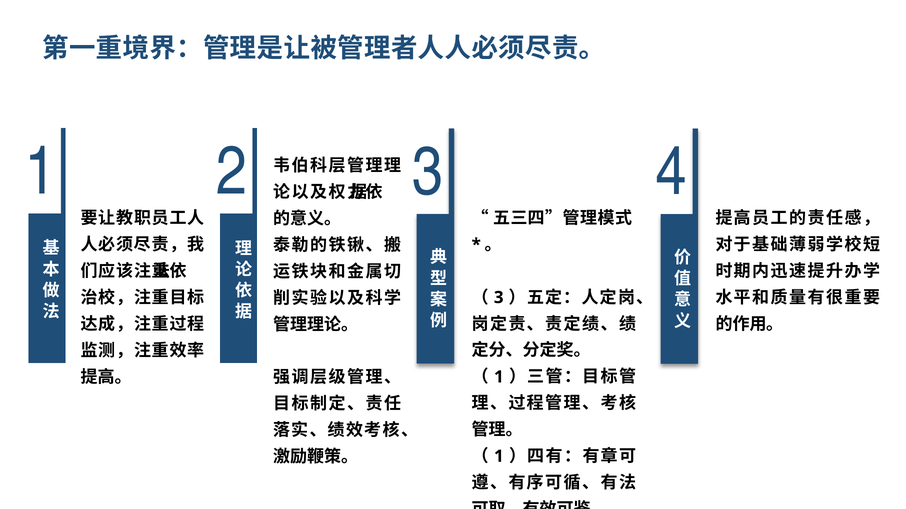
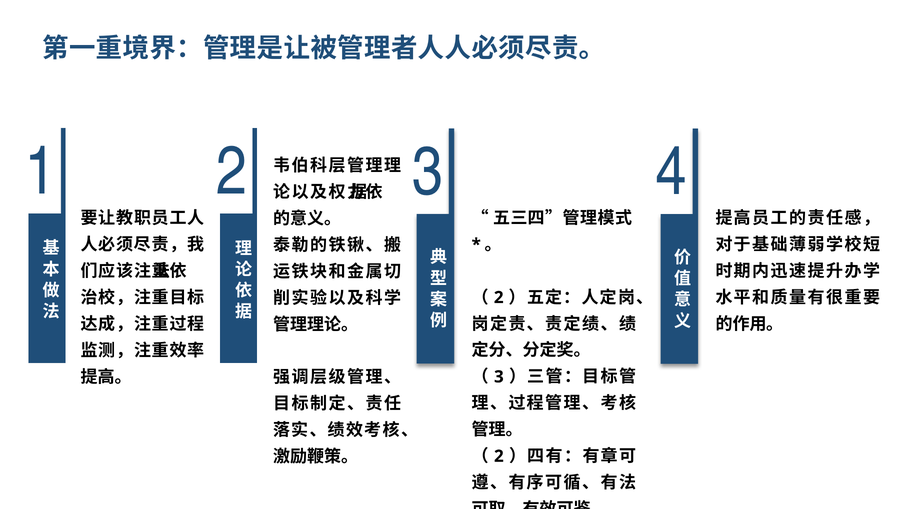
3 at (499, 298): 3 -> 2
1 at (499, 377): 1 -> 3
1 at (499, 457): 1 -> 2
